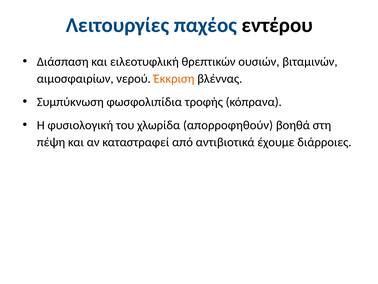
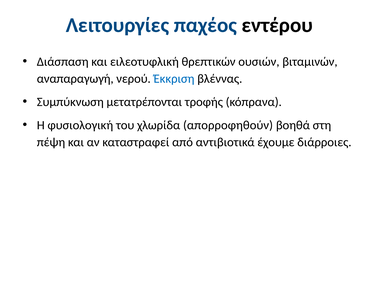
αιμοσφαιρίων: αιμοσφαιρίων -> αναπαραγωγή
Έκκριση colour: orange -> blue
φωσφολιπίδια: φωσφολιπίδια -> μετατρέπονται
